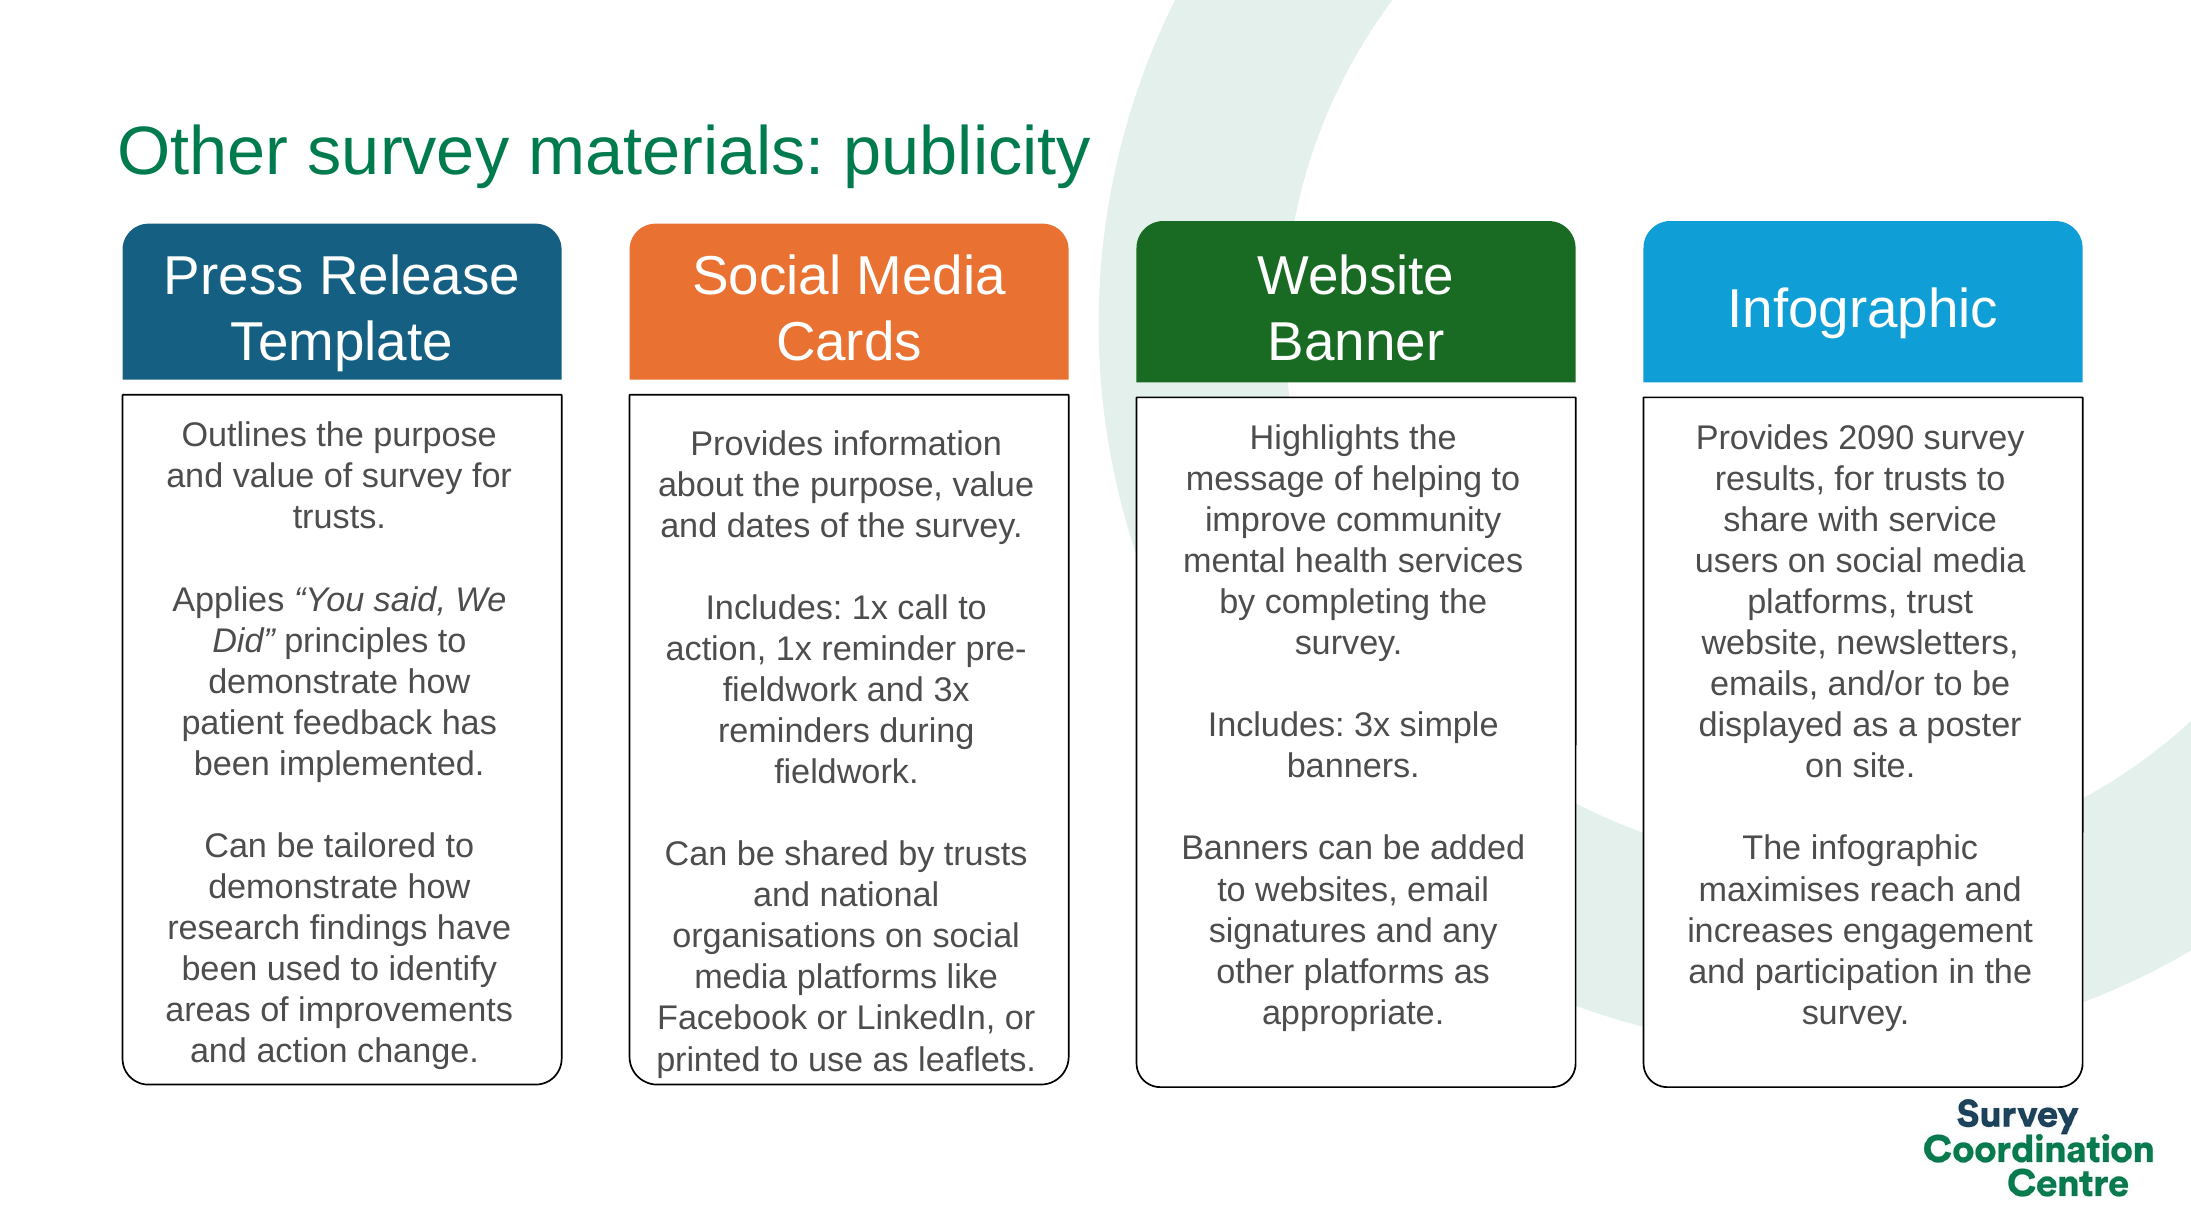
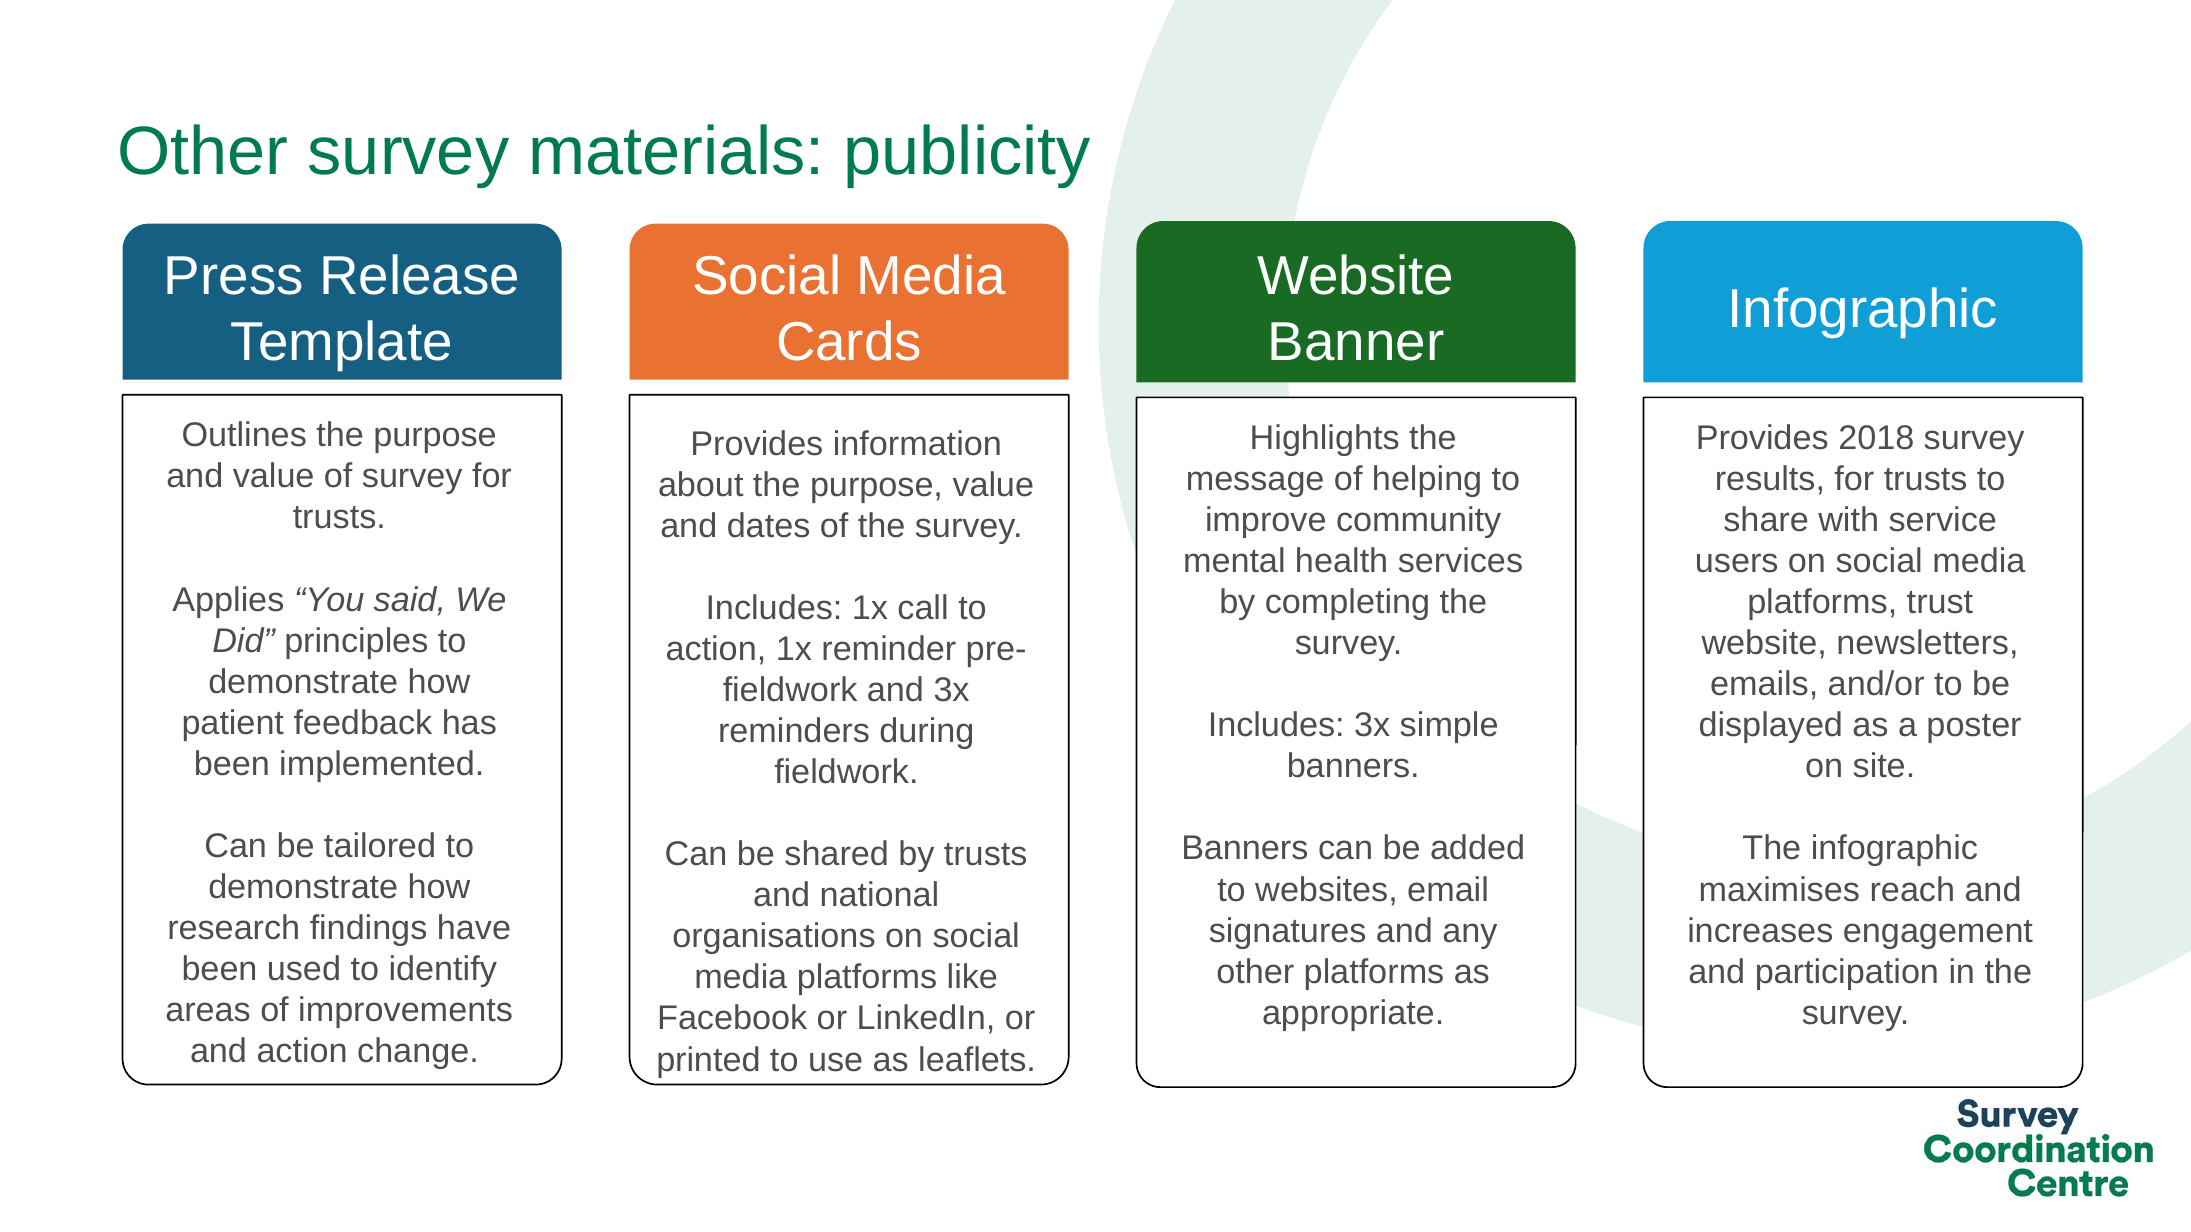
2090: 2090 -> 2018
